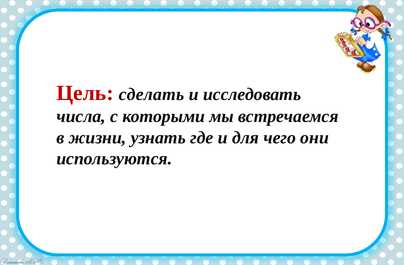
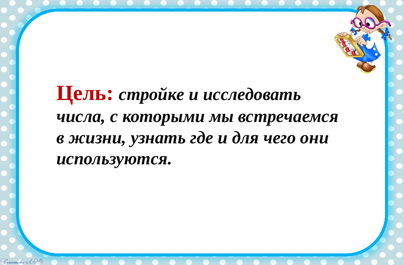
сделать: сделать -> стройке
